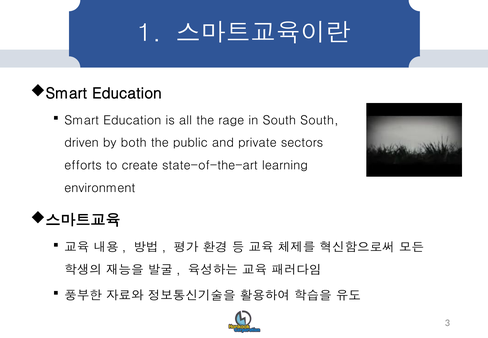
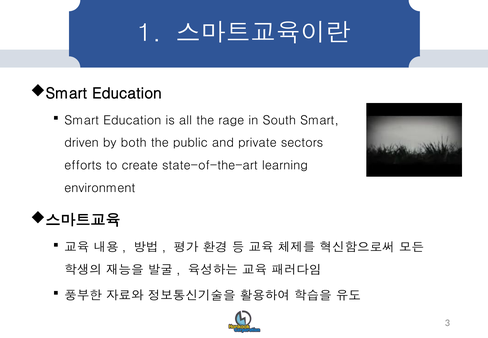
South South: South -> Smart
